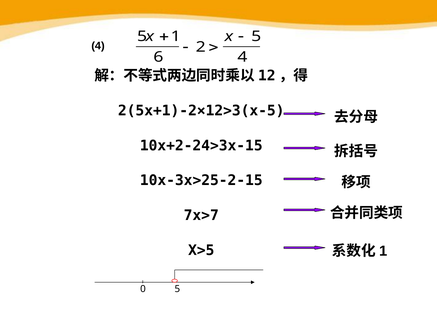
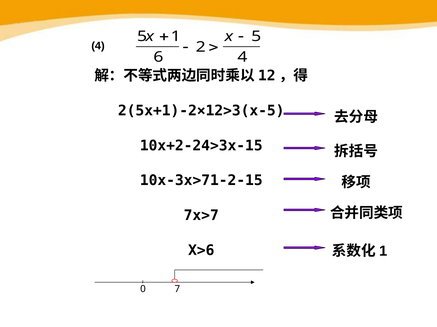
10x-3x>25-2-15: 10x-3x>25-2-15 -> 10x-3x>71-2-15
X>5: X>5 -> X>6
0 5: 5 -> 7
